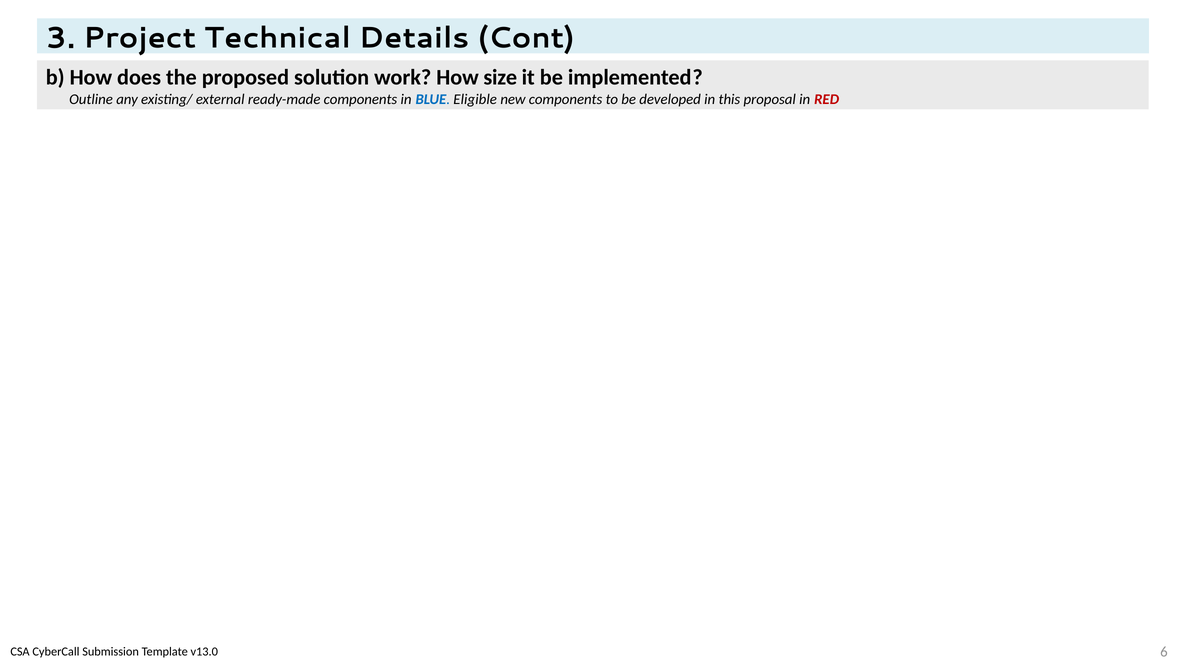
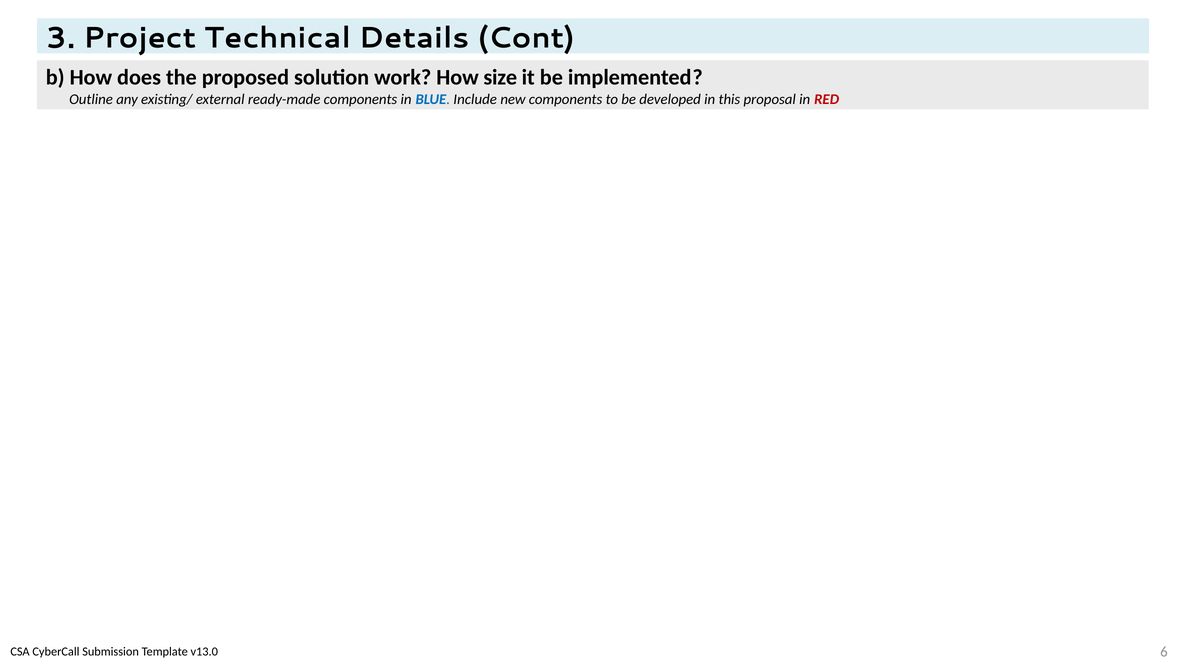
Eligible: Eligible -> Include
